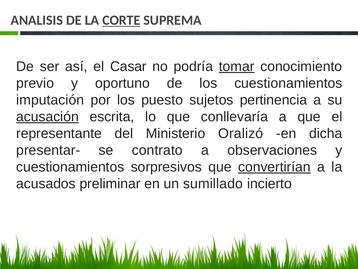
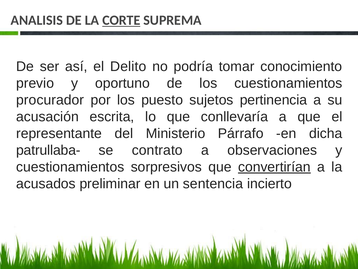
Casar: Casar -> Delito
tomar underline: present -> none
imputación: imputación -> procurador
acusación underline: present -> none
Oralizó: Oralizó -> Párrafo
presentar-: presentar- -> patrullaba-
sumillado: sumillado -> sentencia
